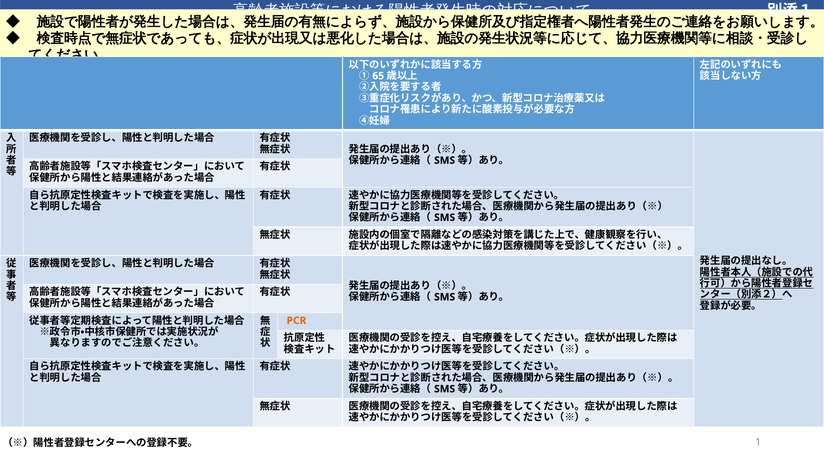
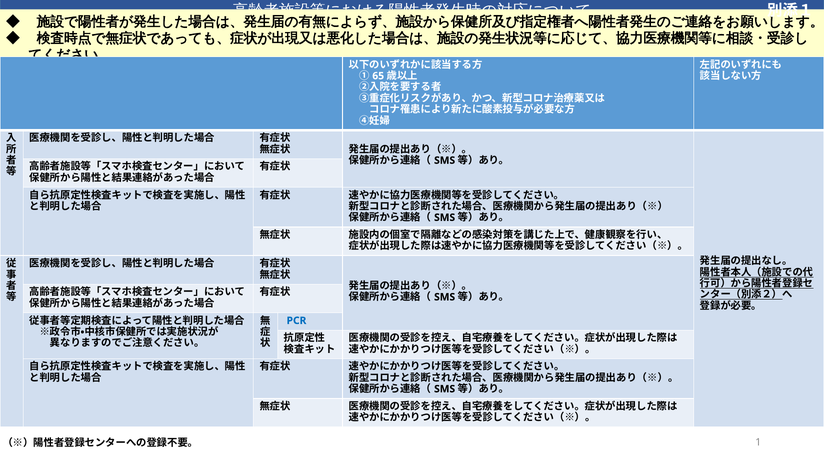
PCR colour: orange -> blue
